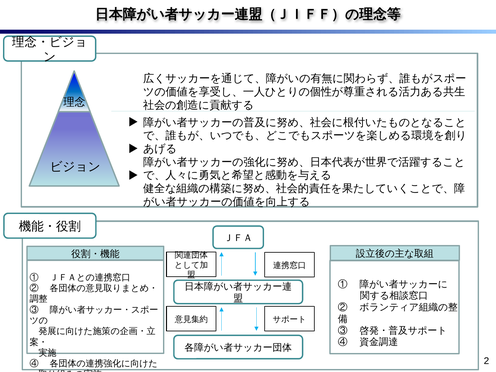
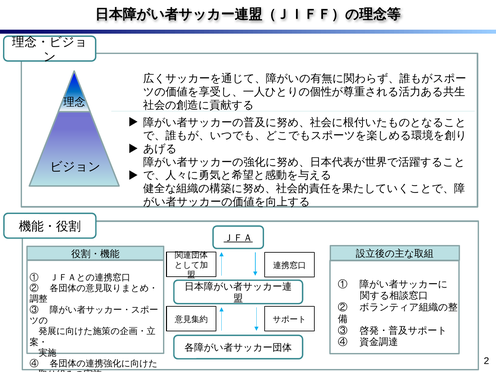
ＪＦＡ underline: none -> present
